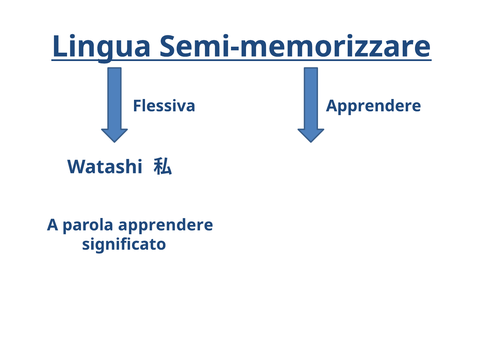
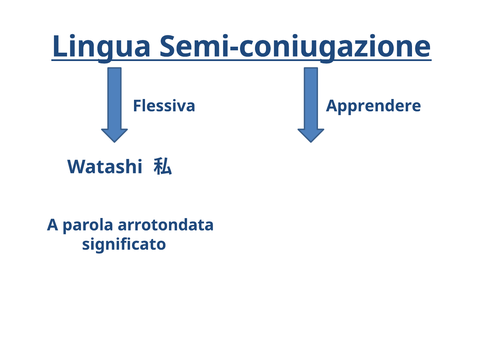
Semi-memorizzare: Semi-memorizzare -> Semi-coniugazione
parola apprendere: apprendere -> arrotondata
